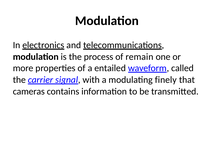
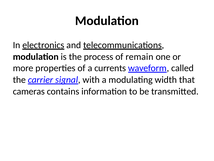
entailed: entailed -> currents
finely: finely -> width
